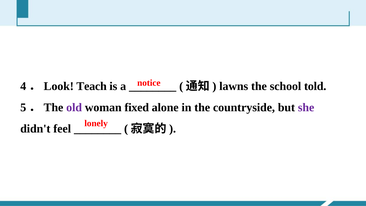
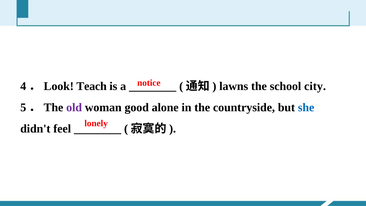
told: told -> city
fixed: fixed -> good
she colour: purple -> blue
